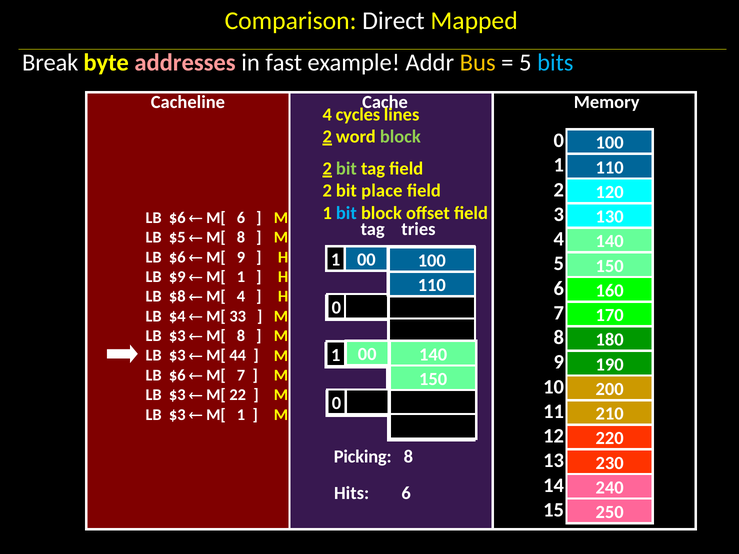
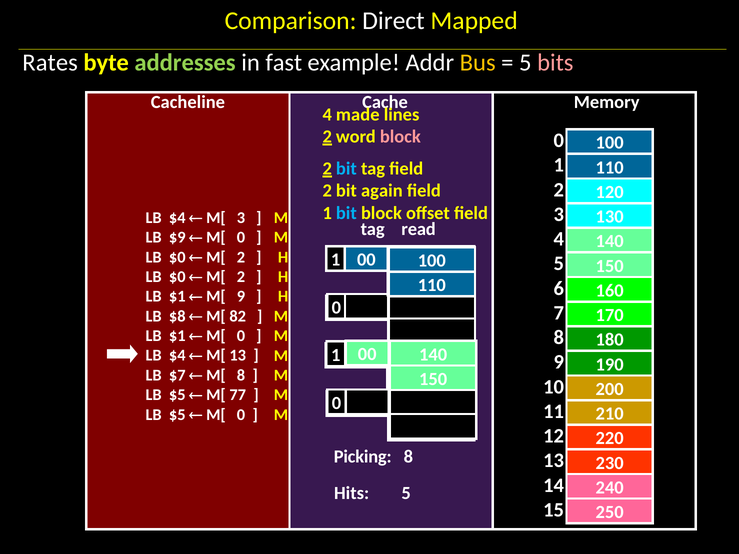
Break: Break -> Rates
addresses colour: pink -> light green
bits colour: light blue -> pink
cycles: cycles -> made
block at (400, 137) colour: light green -> pink
bit at (346, 169) colour: light green -> light blue
place: place -> again
$6 at (177, 218): $6 -> $4
M[ 6: 6 -> 3
tries: tries -> read
$5: $5 -> $9
8 at (241, 238): 8 -> 0
$6 at (177, 257): $6 -> $0
9 at (241, 257): 9 -> 2
$9 at (177, 277): $9 -> $0
1 at (241, 277): 1 -> 2
$8 at (177, 297): $8 -> $1
M[ 4: 4 -> 9
$4: $4 -> $8
33: 33 -> 82
$3 at (177, 336): $3 -> $1
8 at (241, 336): 8 -> 0
$3 at (177, 356): $3 -> $4
M[ 44: 44 -> 13
$6 at (177, 375): $6 -> $7
M[ 7: 7 -> 8
$3 at (177, 395): $3 -> $5
22: 22 -> 77
$3 at (177, 415): $3 -> $5
1 at (241, 415): 1 -> 0
Hits 6: 6 -> 5
